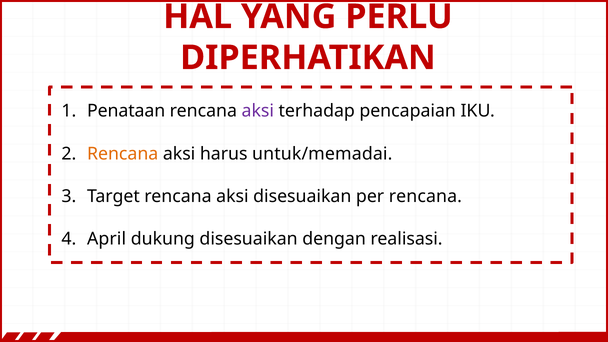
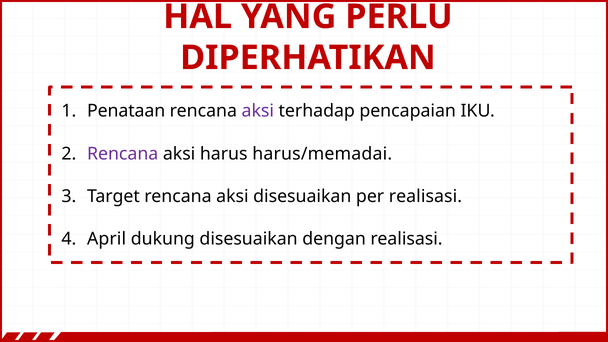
Rencana at (123, 154) colour: orange -> purple
untuk/memadai: untuk/memadai -> harus/memadai
per rencana: rencana -> realisasi
